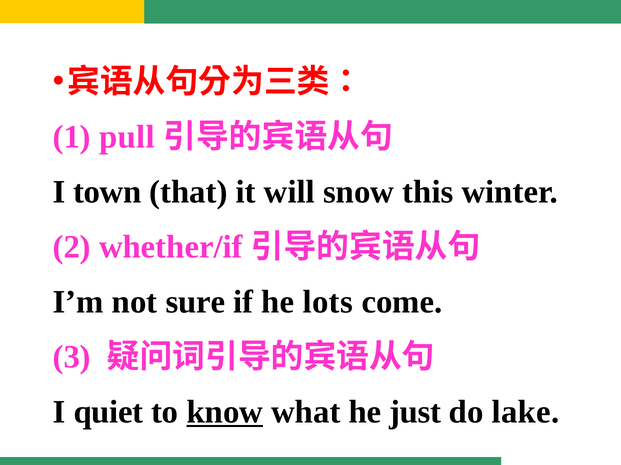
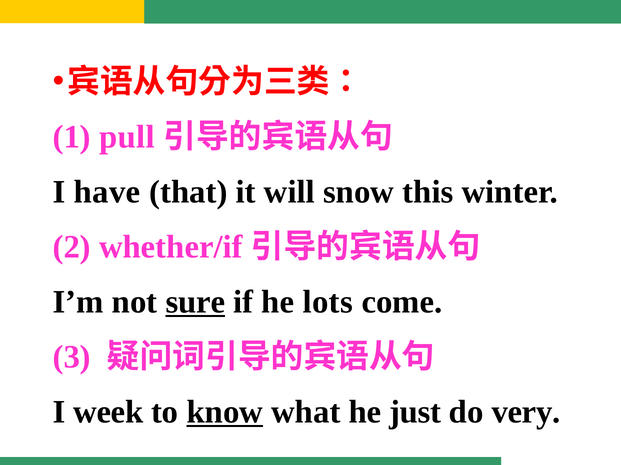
town: town -> have
sure underline: none -> present
quiet: quiet -> week
lake: lake -> very
